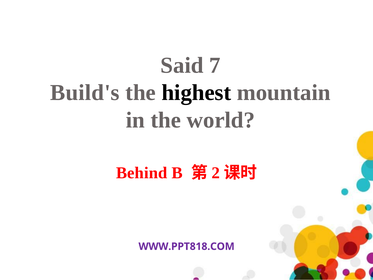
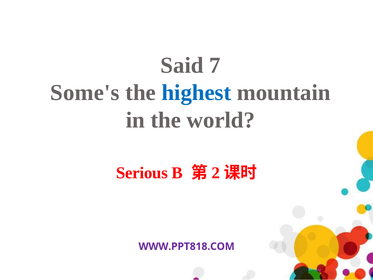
Build's: Build's -> Some's
highest colour: black -> blue
Behind: Behind -> Serious
